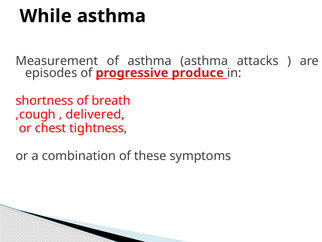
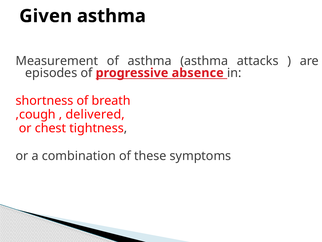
While: While -> Given
produce: produce -> absence
